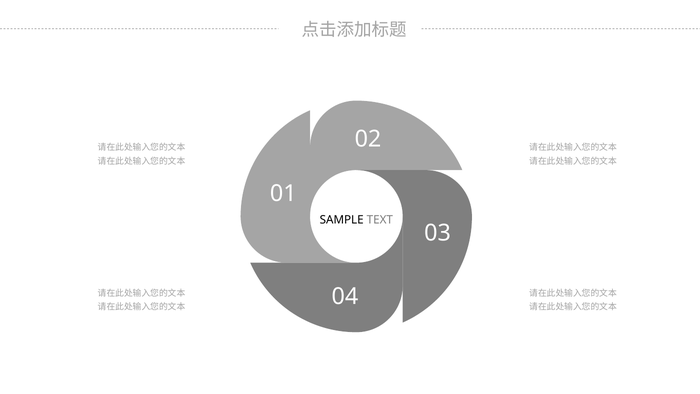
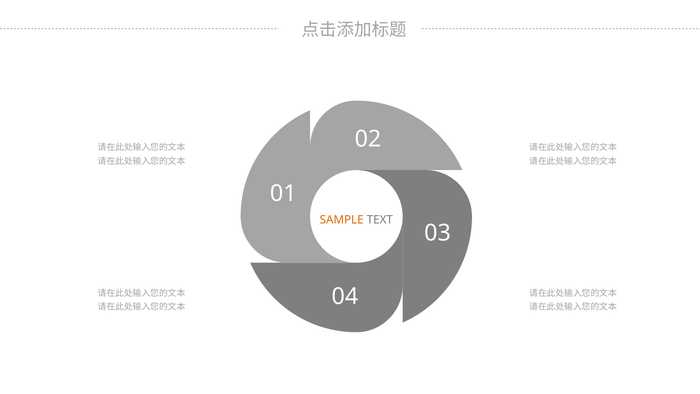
SAMPLE colour: black -> orange
